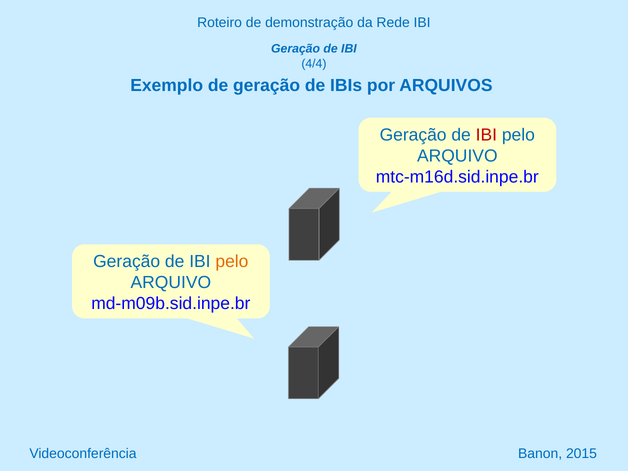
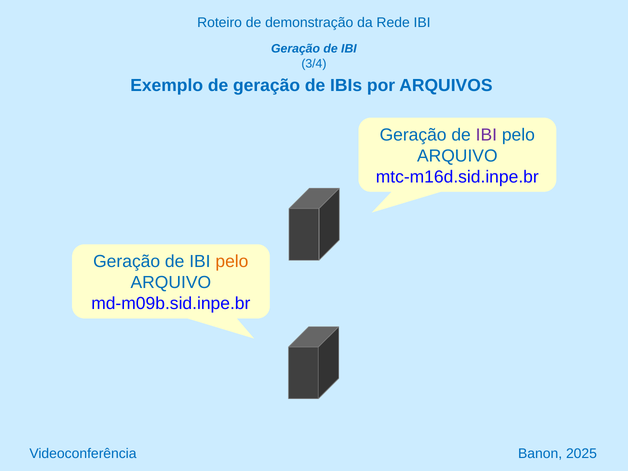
4/4: 4/4 -> 3/4
IBI at (486, 135) colour: red -> purple
2015: 2015 -> 2025
